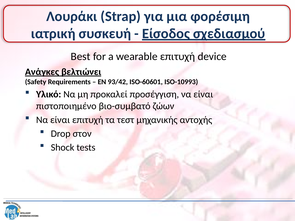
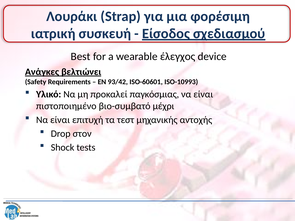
wearable επιτυχή: επιτυχή -> έλεγχος
προσέγγιση: προσέγγιση -> παγκόσμιας
ζώων: ζώων -> μέχρι
